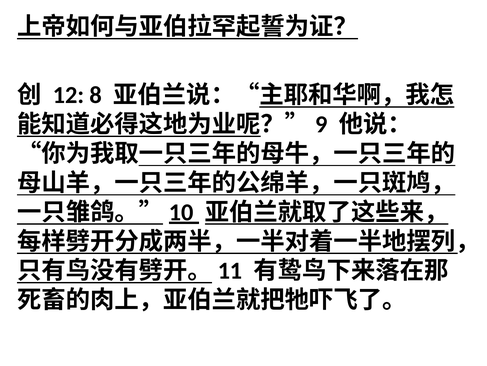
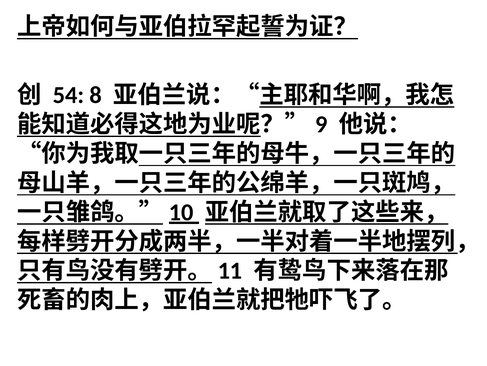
12: 12 -> 54
